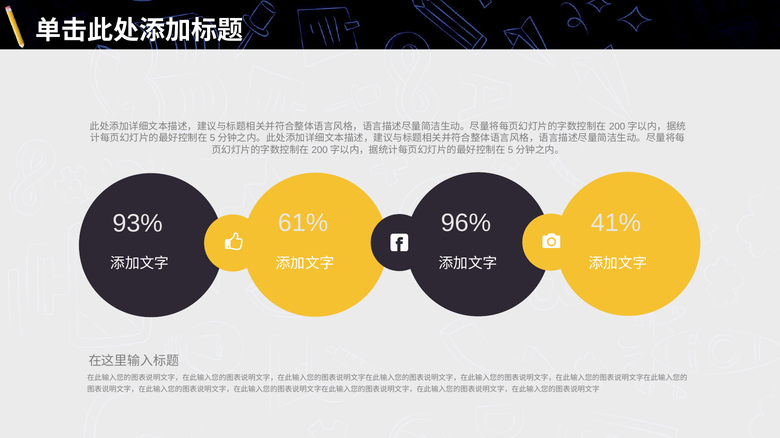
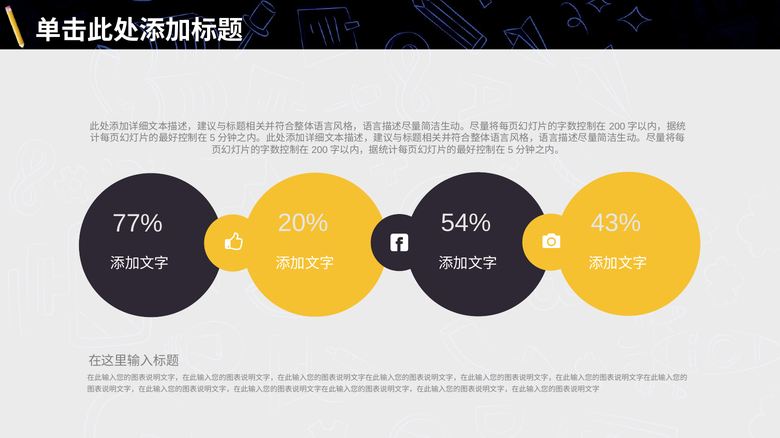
61%: 61% -> 20%
96%: 96% -> 54%
41%: 41% -> 43%
93%: 93% -> 77%
